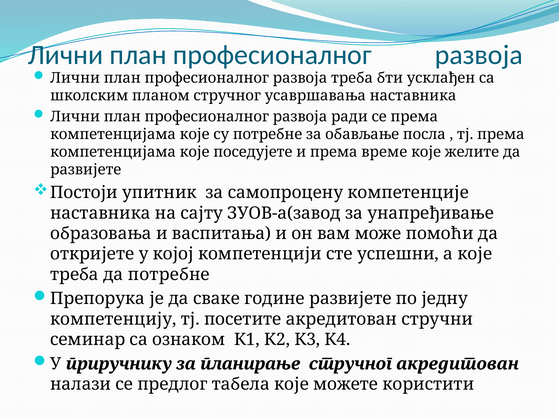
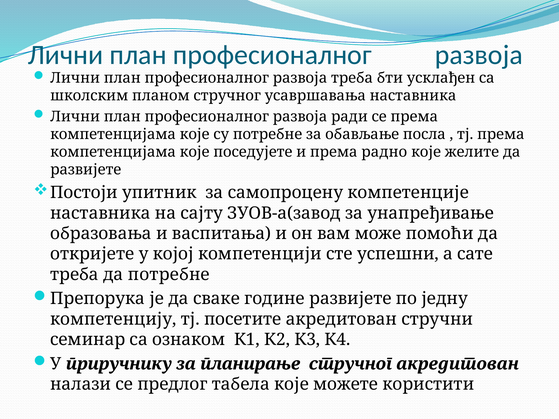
време: време -> радно
а које: које -> сате
